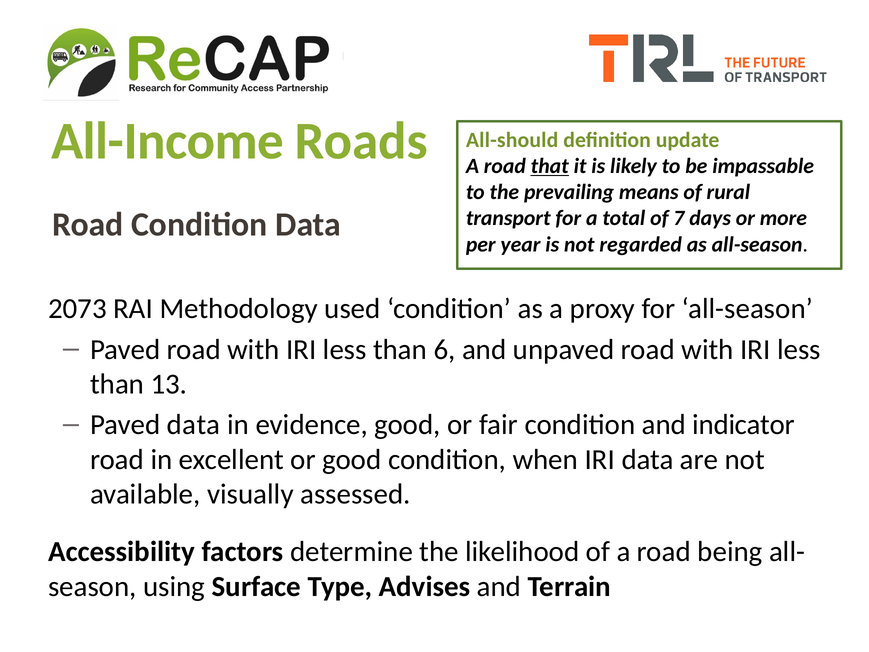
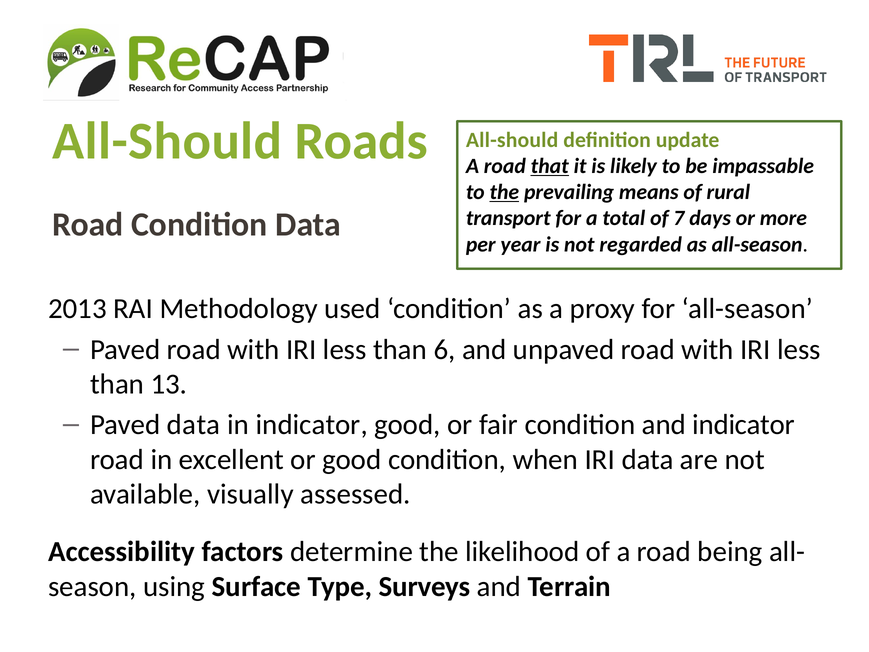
All-Income at (168, 141): All-Income -> All-Should
the at (504, 192) underline: none -> present
2073: 2073 -> 2013
in evidence: evidence -> indicator
Advises: Advises -> Surveys
